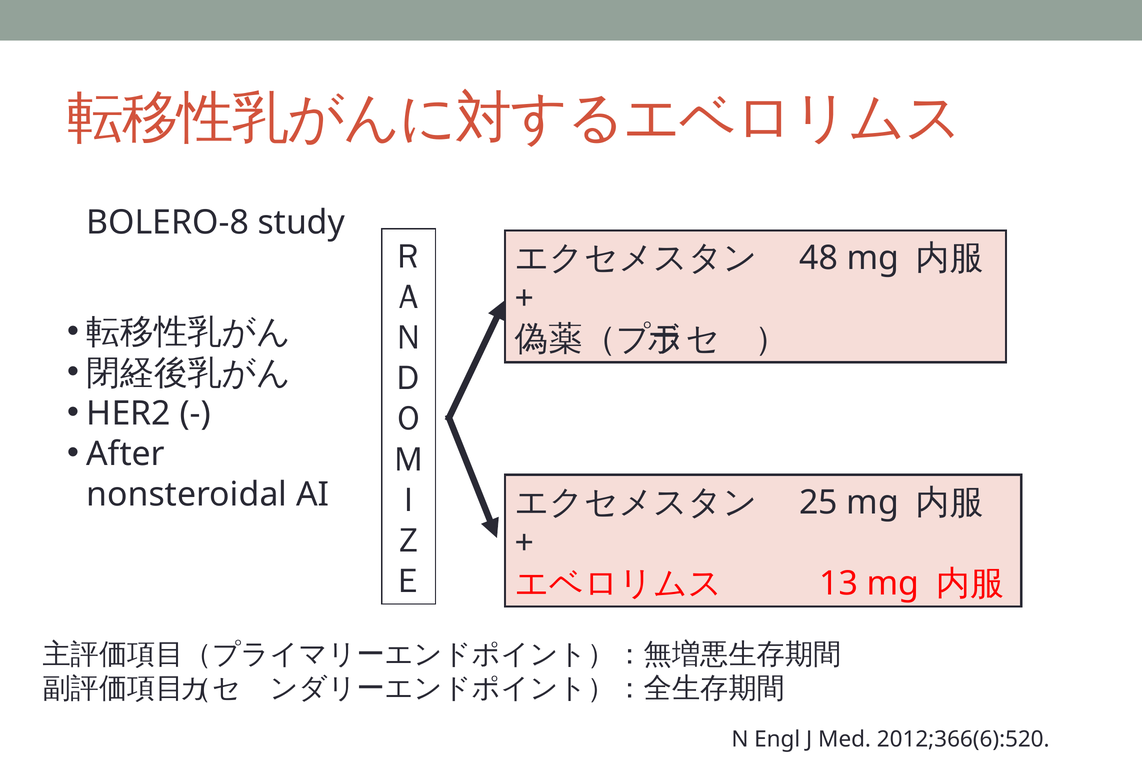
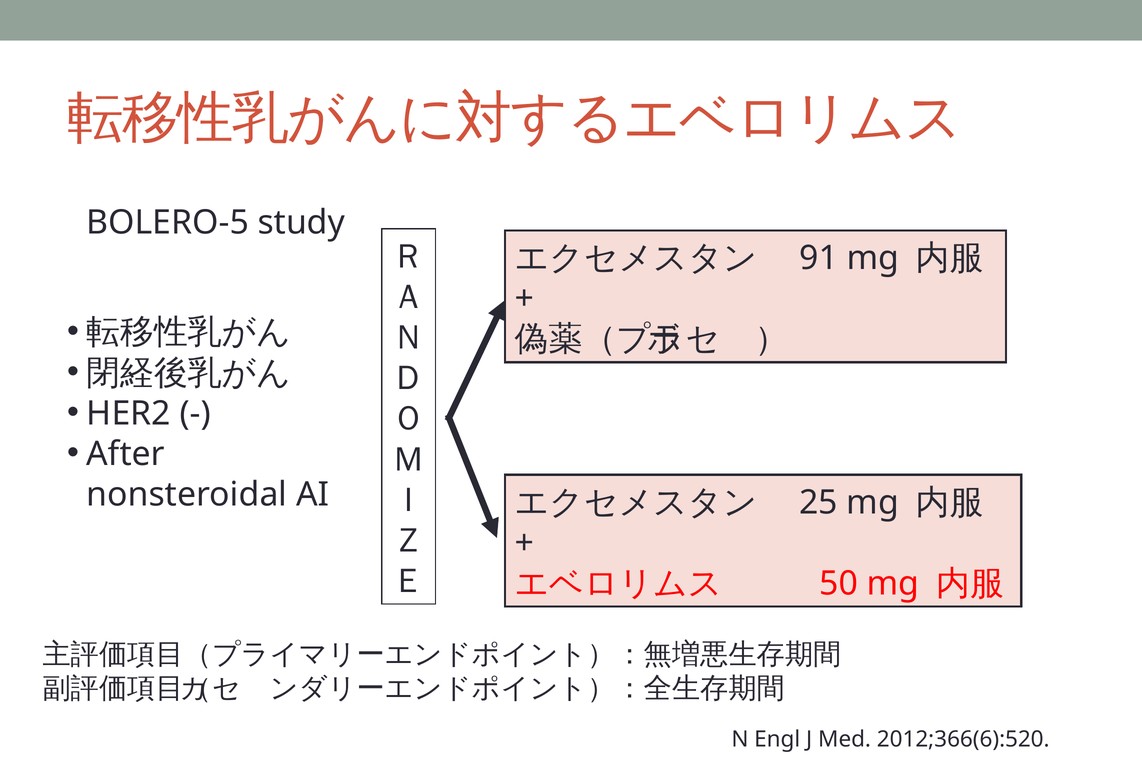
BOLERO-8: BOLERO-8 -> BOLERO-5
48: 48 -> 91
13: 13 -> 50
